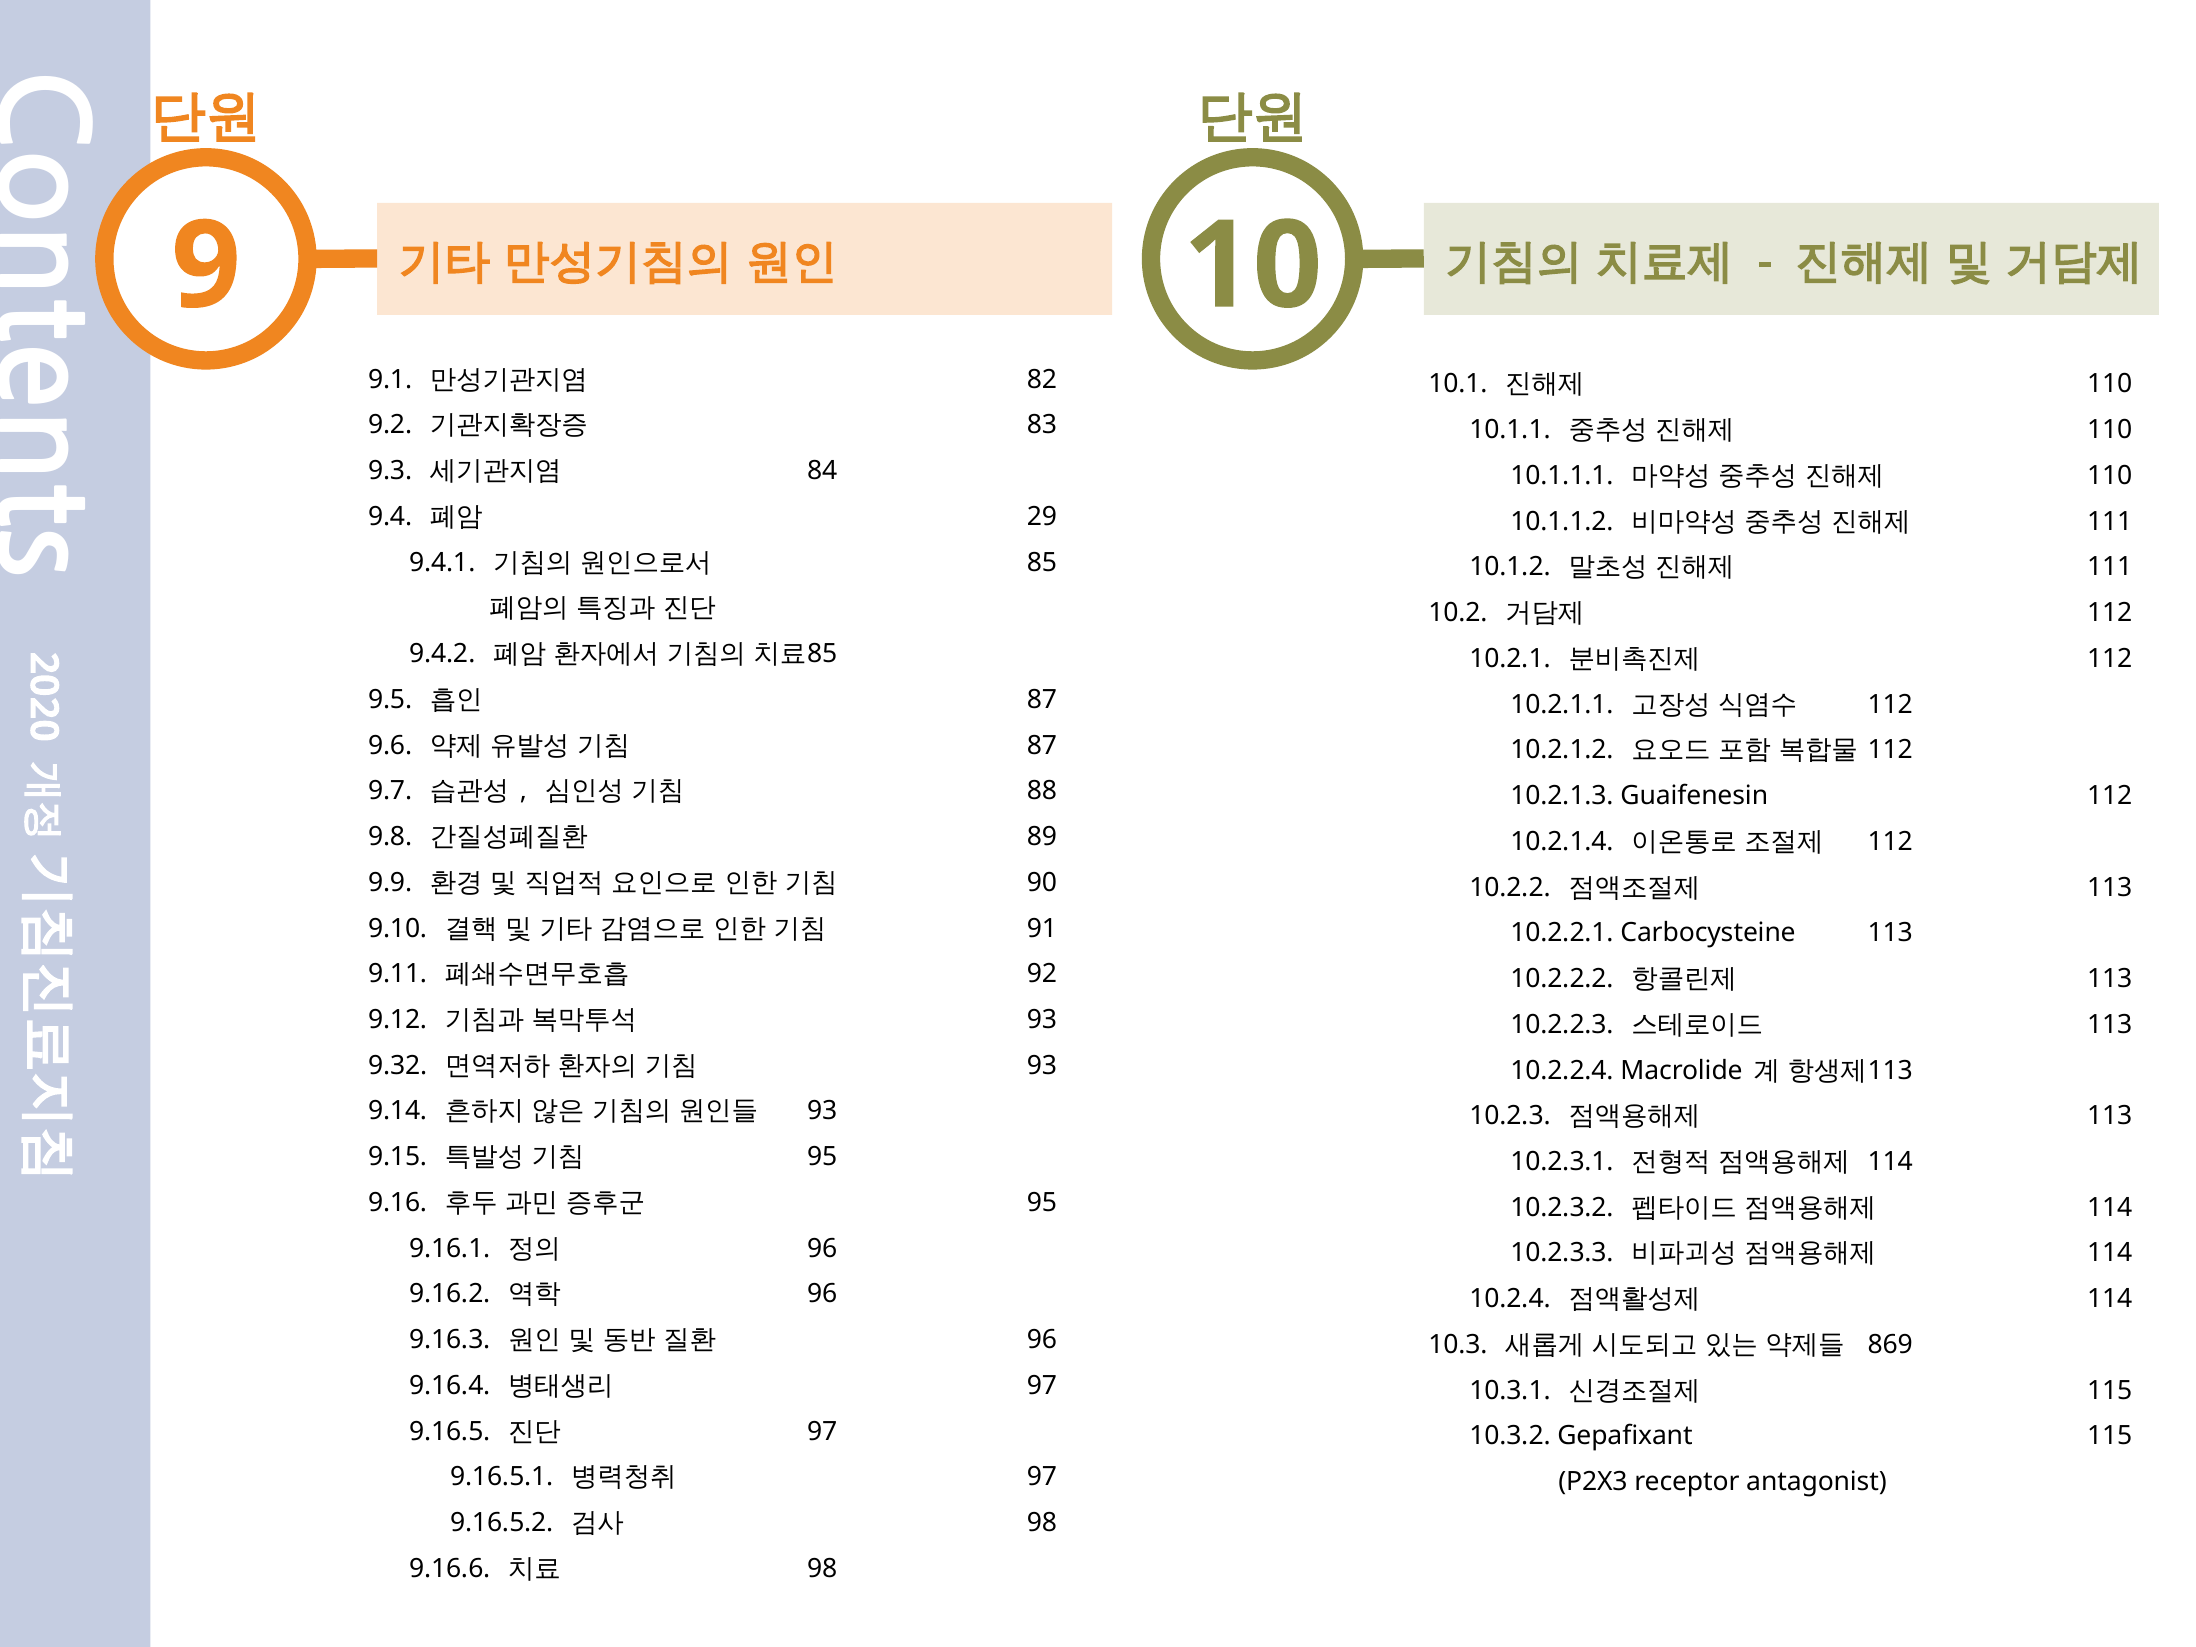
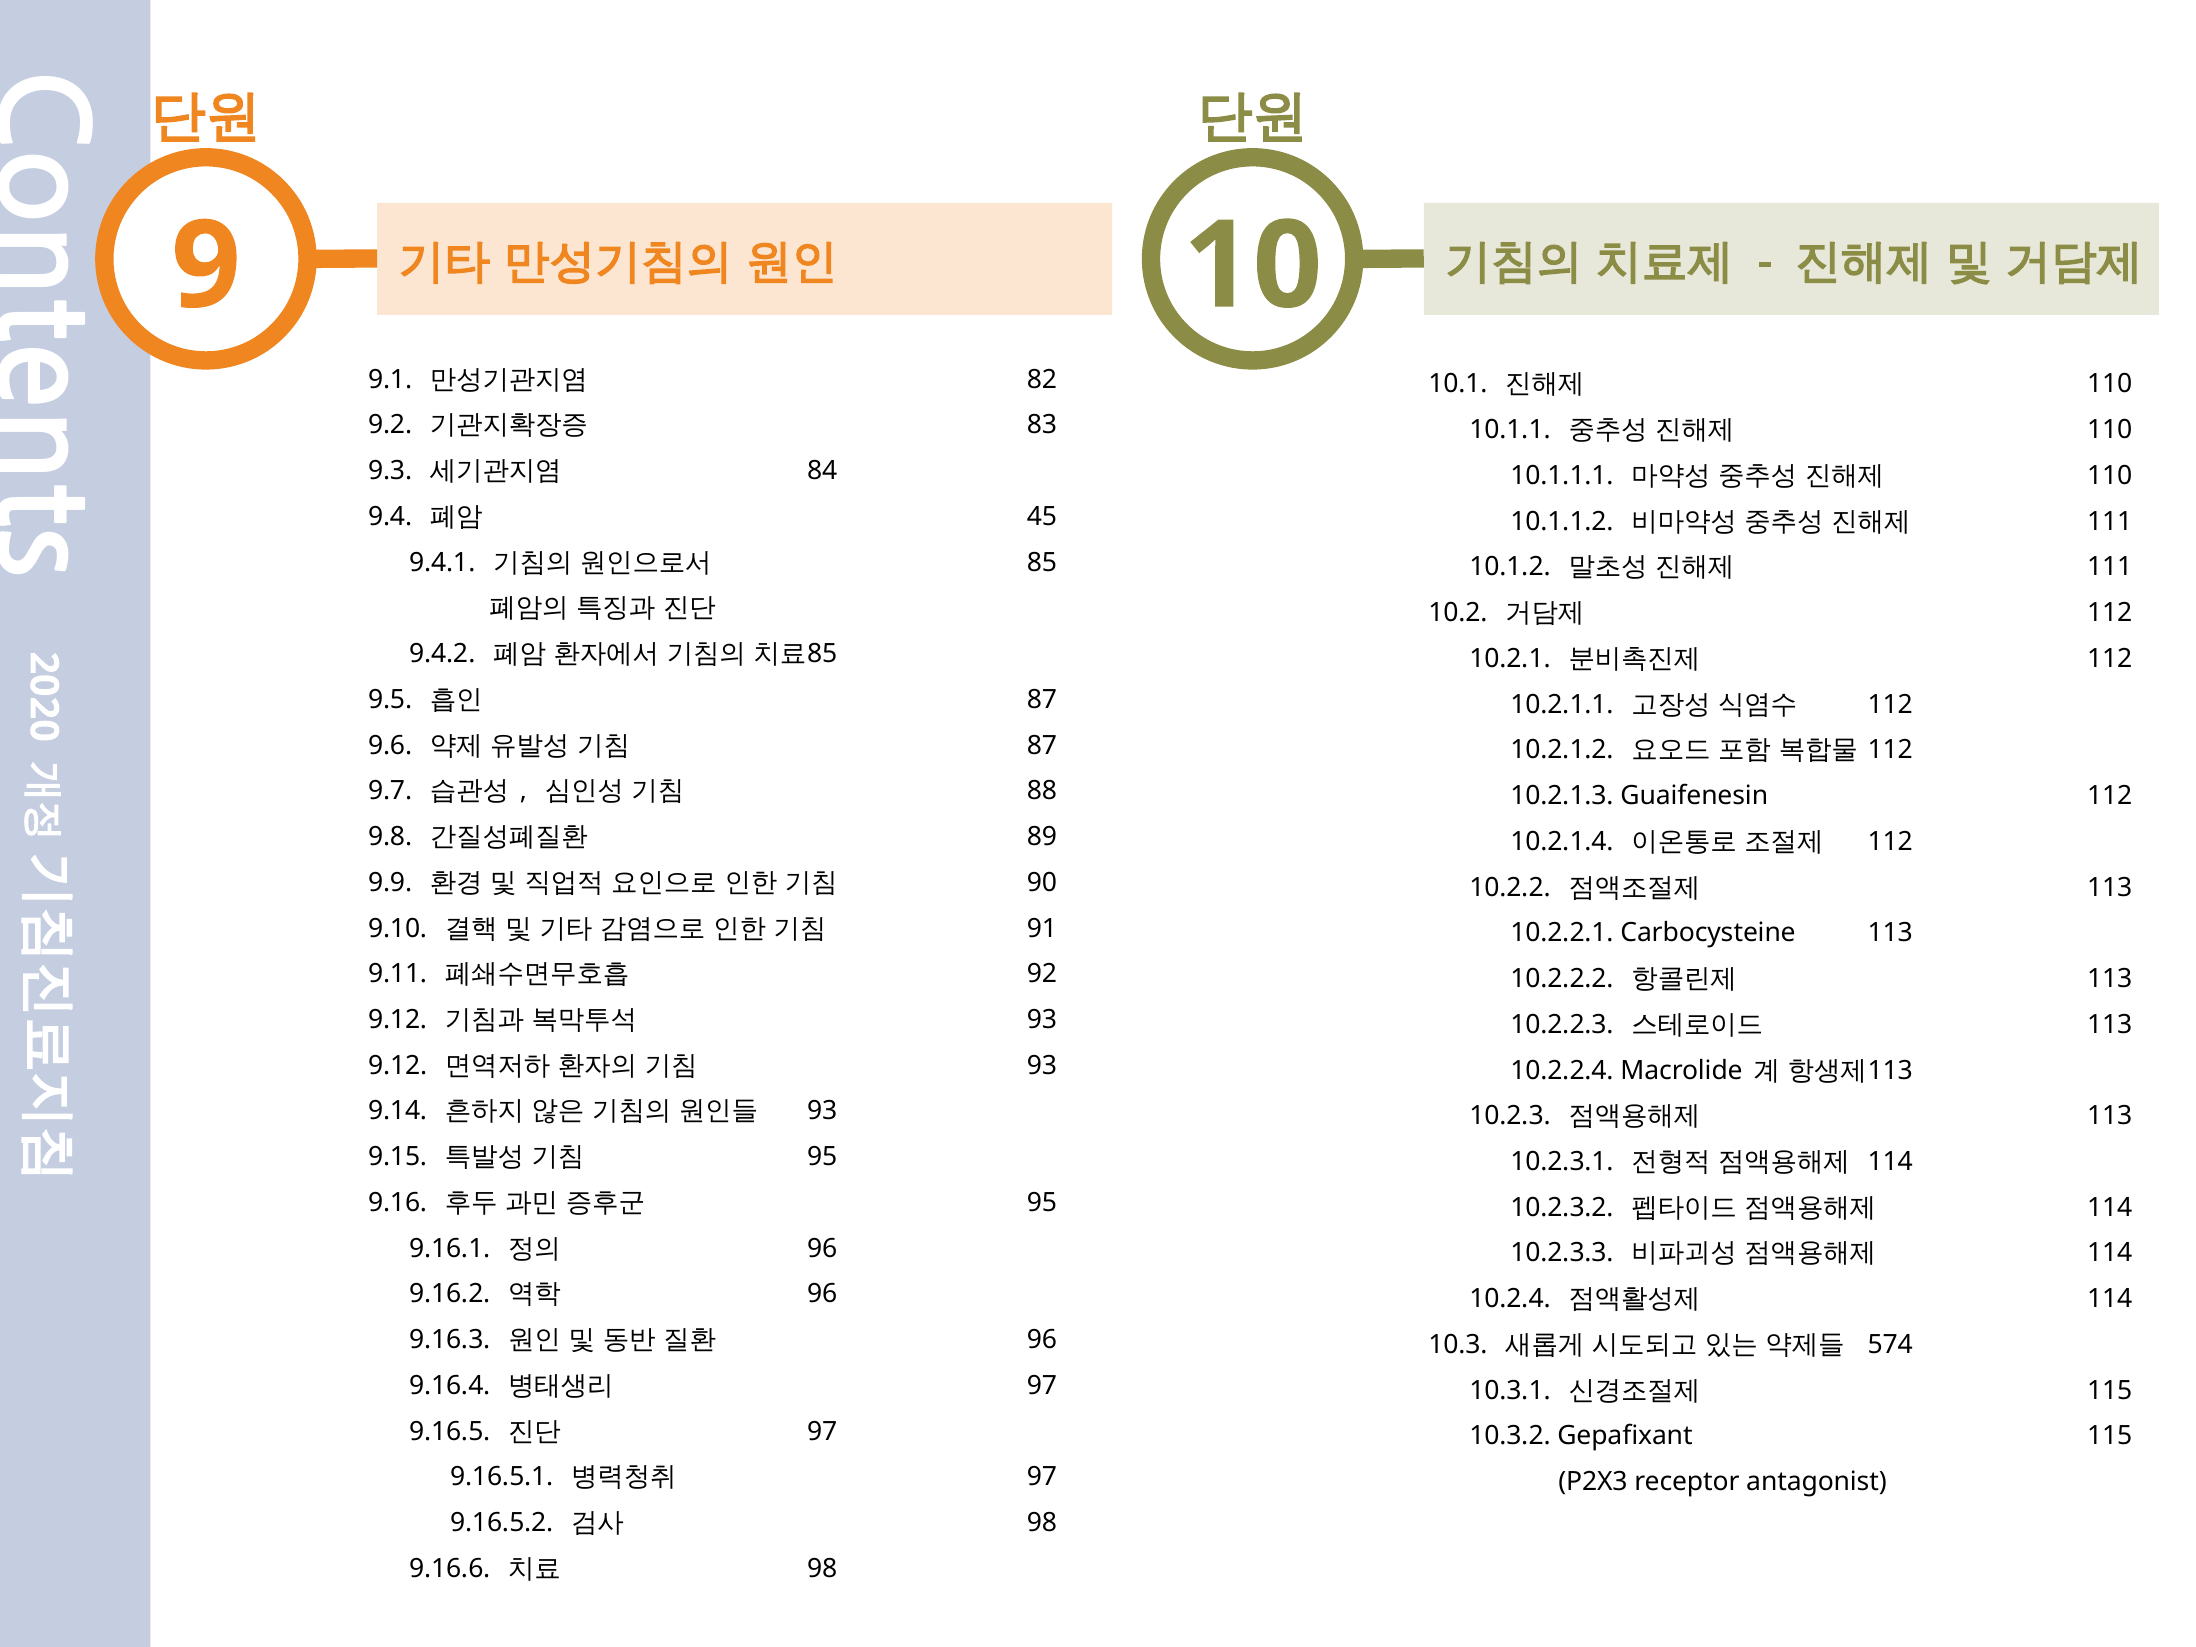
29: 29 -> 45
9.32 at (398, 1066): 9.32 -> 9.12
869: 869 -> 574
